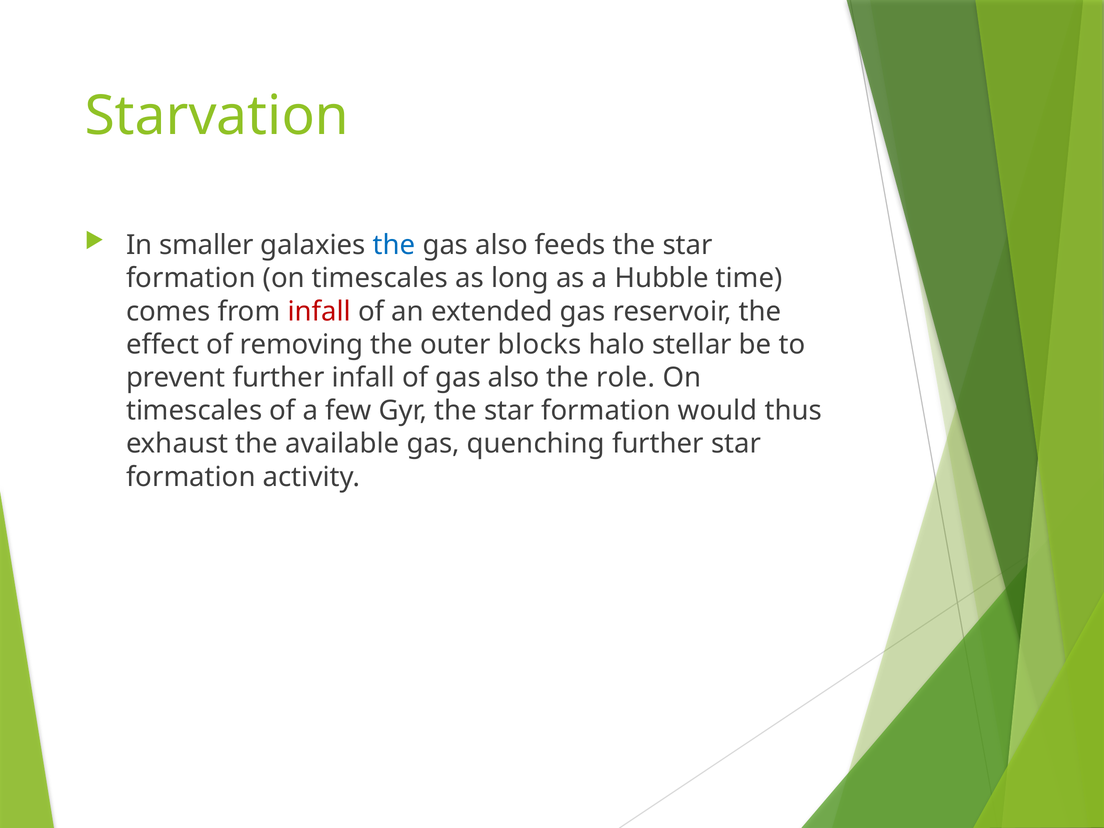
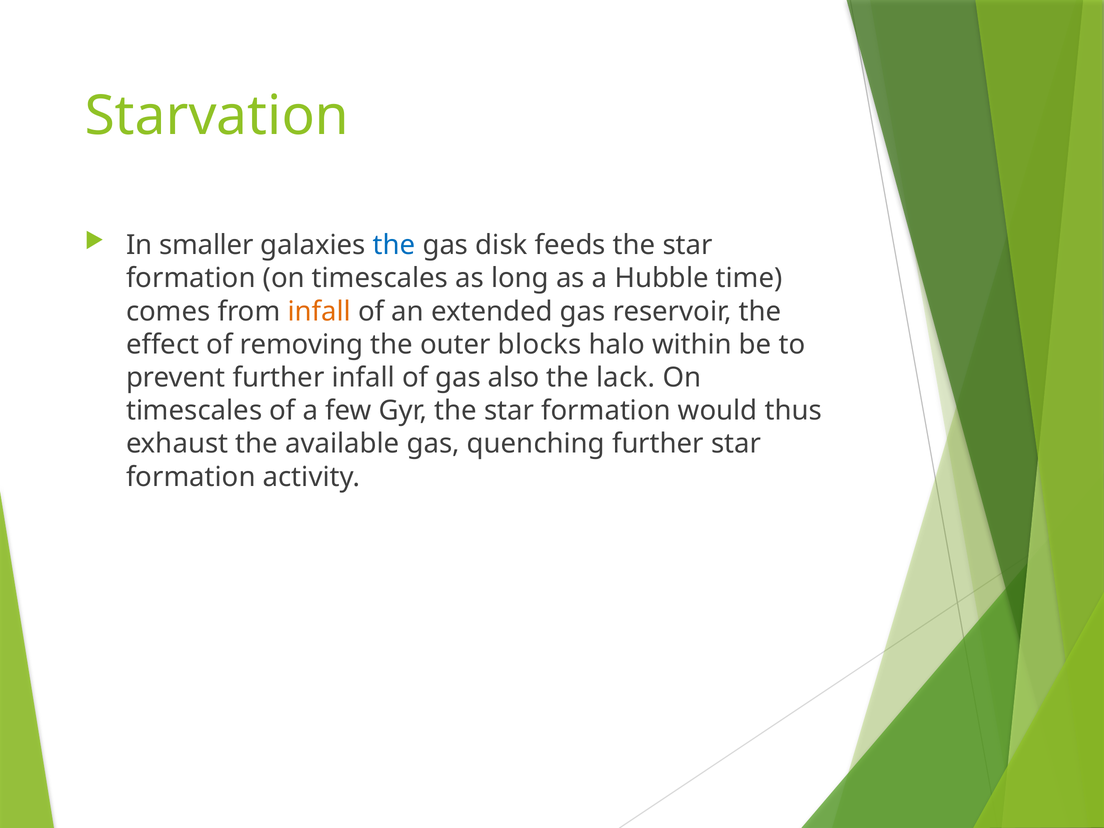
also at (502, 245): also -> disk
infall at (319, 311) colour: red -> orange
stellar: stellar -> within
role: role -> lack
